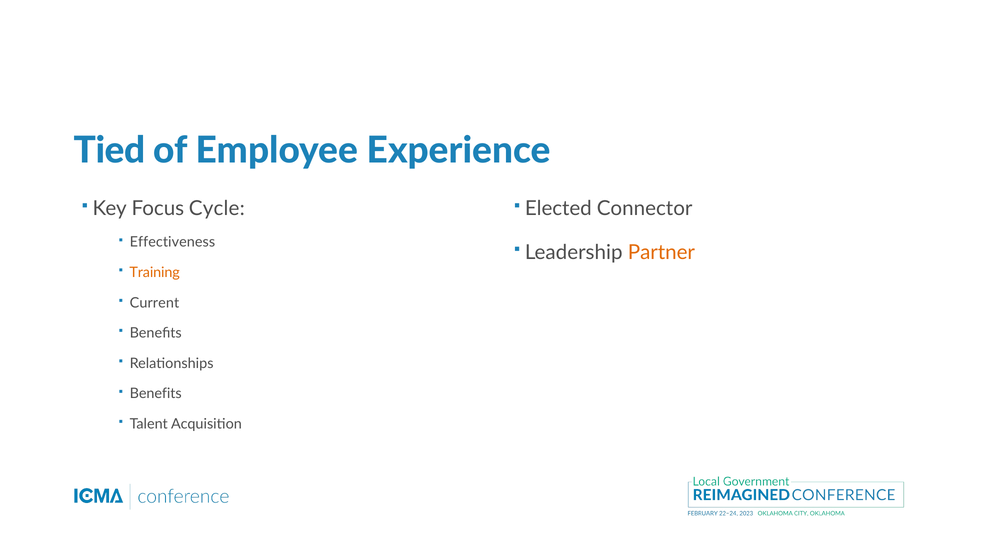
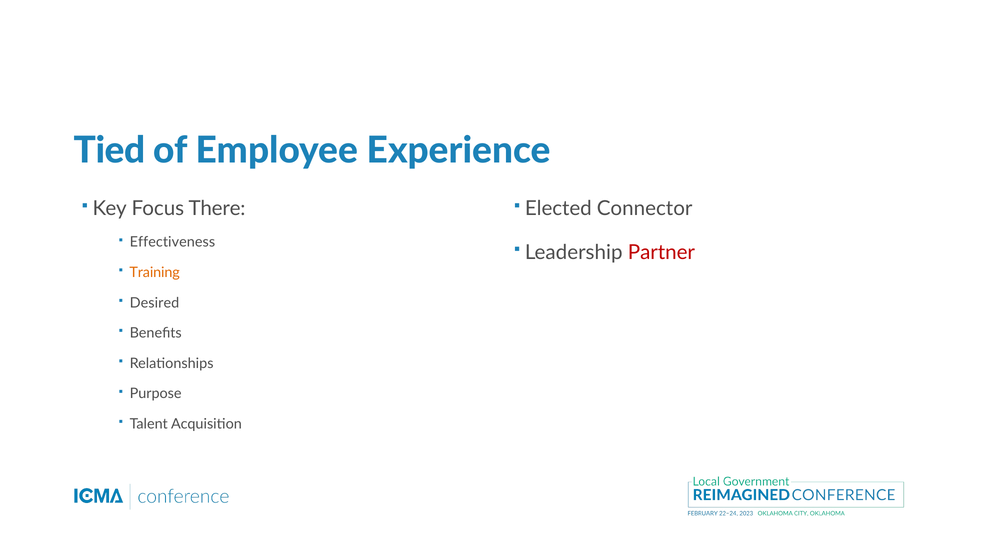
Cycle: Cycle -> There
Partner colour: orange -> red
Current: Current -> Desired
Benefits at (156, 394): Benefits -> Purpose
